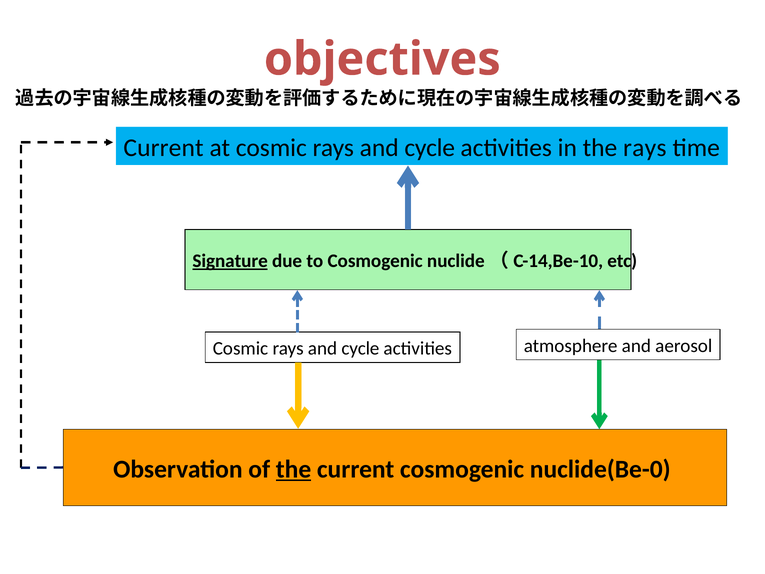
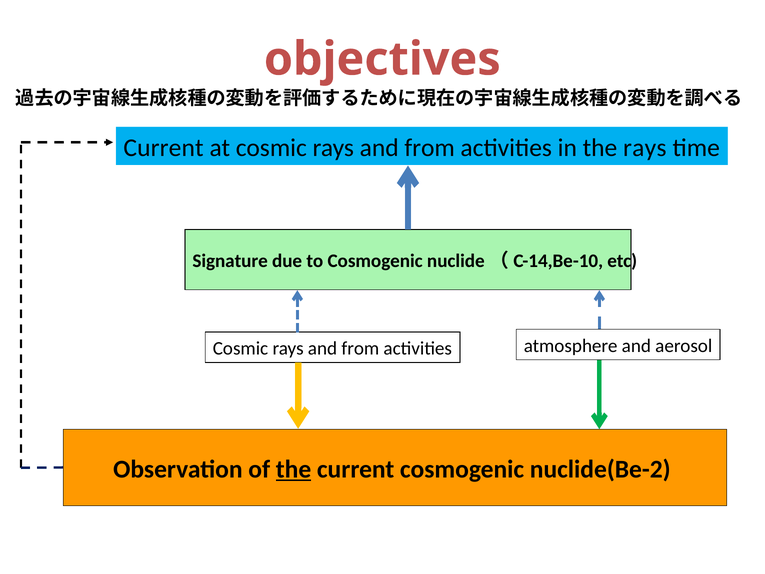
cycle at (430, 148): cycle -> from
Signature underline: present -> none
cycle at (360, 348): cycle -> from
nuclide(Be-0: nuclide(Be-0 -> nuclide(Be-2
